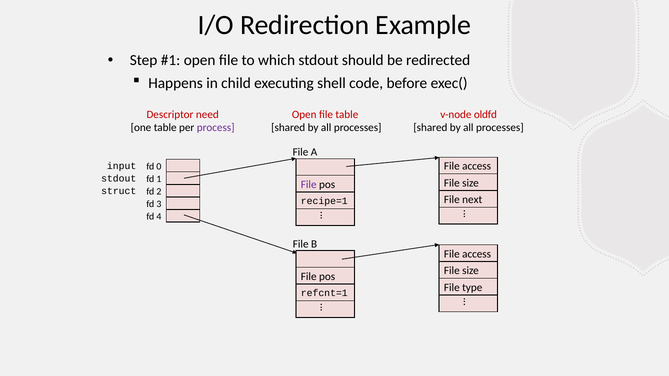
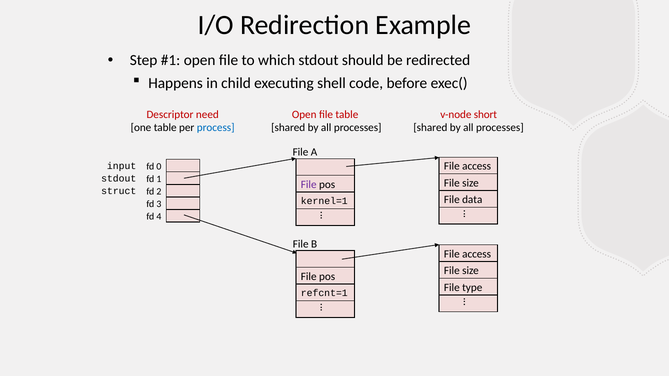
oldfd: oldfd -> short
process colour: purple -> blue
next: next -> data
recipe=1: recipe=1 -> kernel=1
